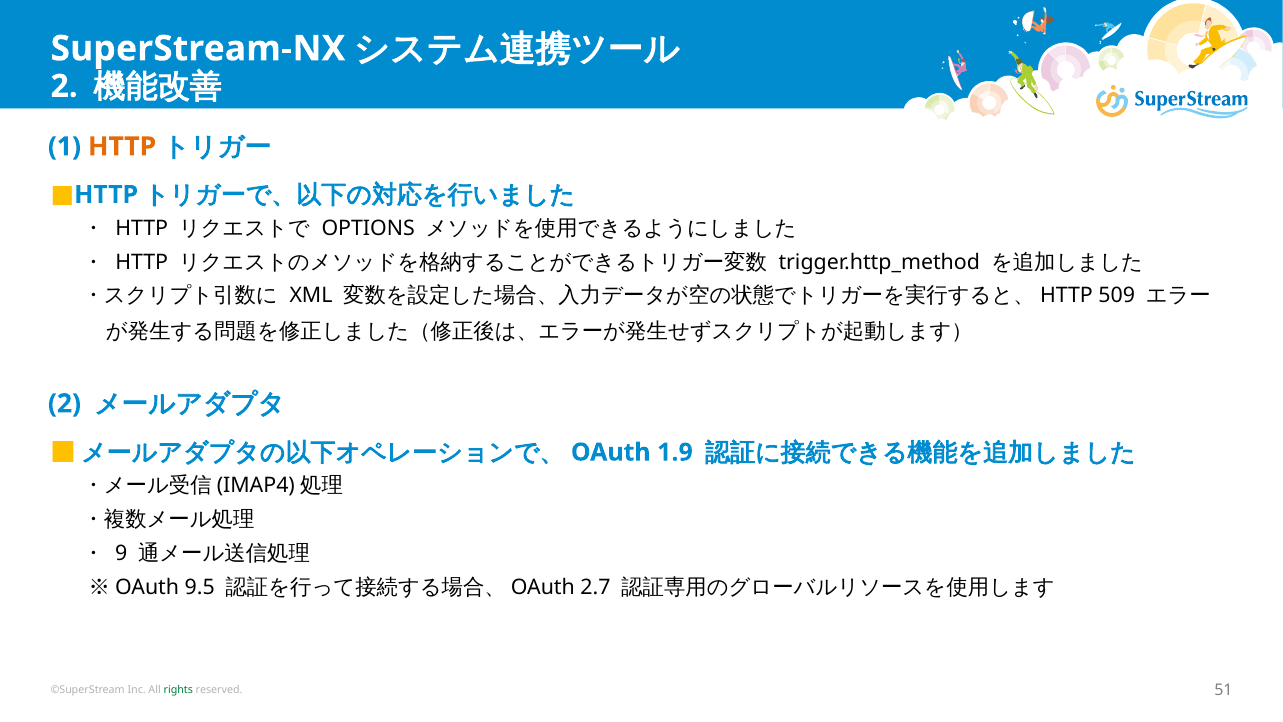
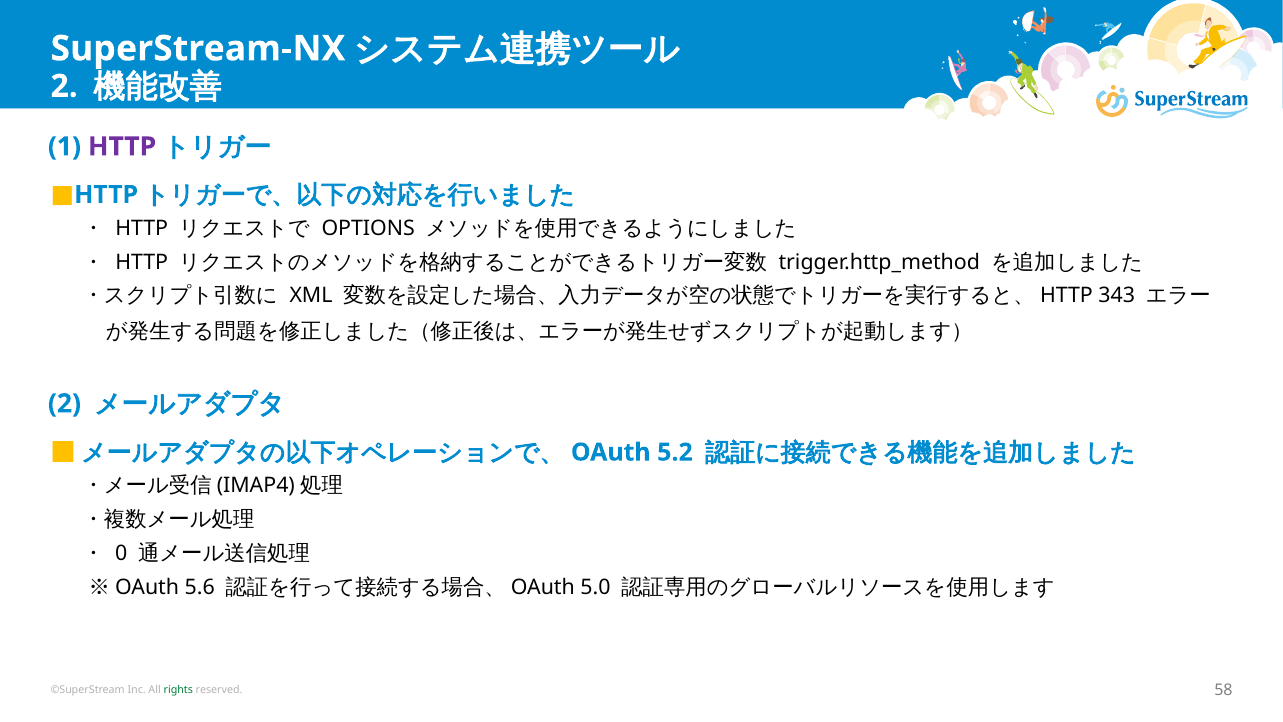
HTTP at (122, 147) colour: orange -> purple
509: 509 -> 343
1.9: 1.9 -> 5.2
9: 9 -> 0
9.5: 9.5 -> 5.6
2.7: 2.7 -> 5.0
51: 51 -> 58
